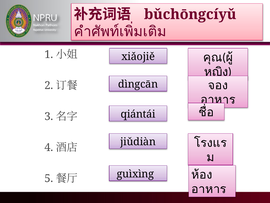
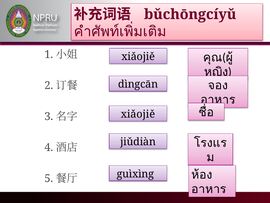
qiántái at (138, 114): qiántái -> xiǎojiě
